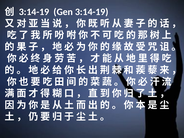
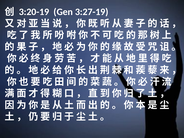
3:14-19 at (34, 12): 3:14-19 -> 3:20-19
Gen 3:14-19: 3:14-19 -> 3:27-19
